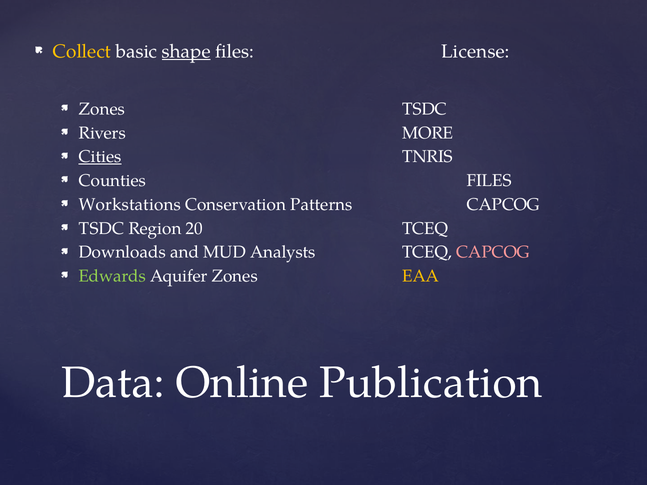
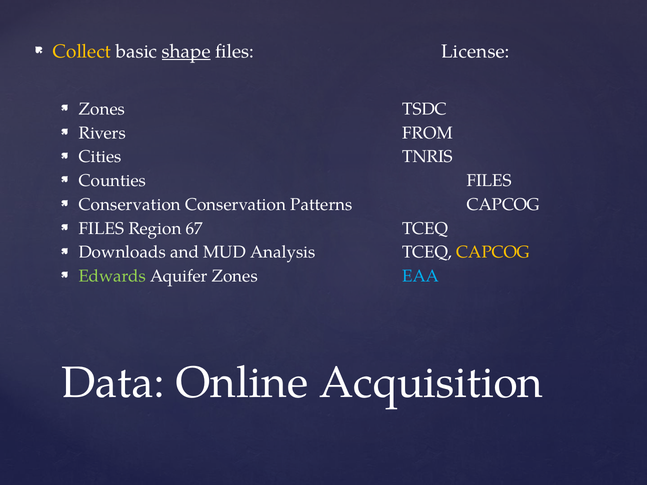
MORE: MORE -> FROM
Cities underline: present -> none
Workstations at (130, 205): Workstations -> Conservation
TSDC at (102, 229): TSDC -> FILES
20: 20 -> 67
Analysts: Analysts -> Analysis
CAPCOG at (493, 252) colour: pink -> yellow
EAA colour: yellow -> light blue
Publication: Publication -> Acquisition
